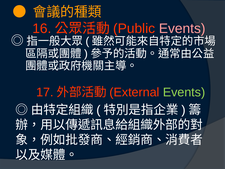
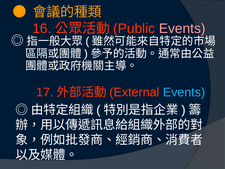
Events at (184, 92) colour: light green -> light blue
